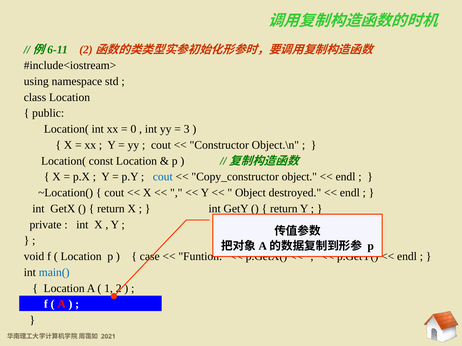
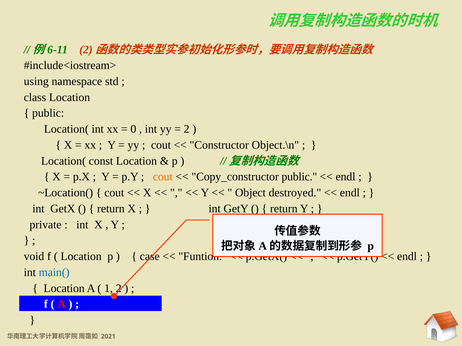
3 at (187, 129): 3 -> 2
cout at (163, 177) colour: blue -> orange
Copy_constructor object: object -> public
